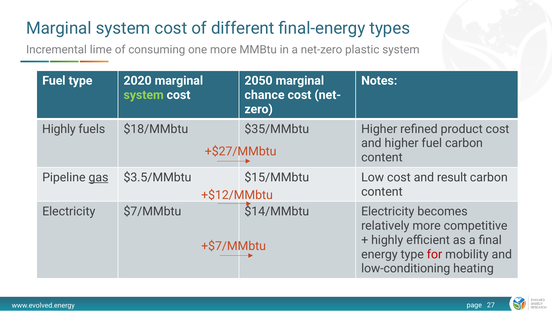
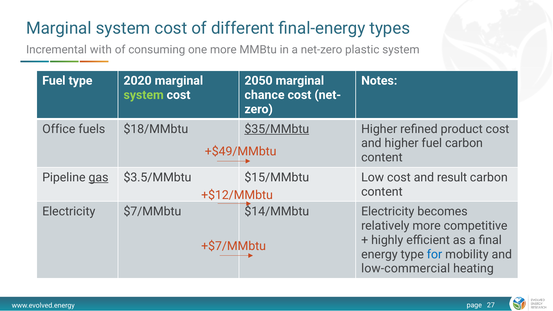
lime: lime -> with
Highly at (59, 129): Highly -> Office
$35/MMbtu underline: none -> present
+$27/MMbtu: +$27/MMbtu -> +$49/MMbtu
for colour: red -> blue
low-conditioning: low-conditioning -> low-commercial
